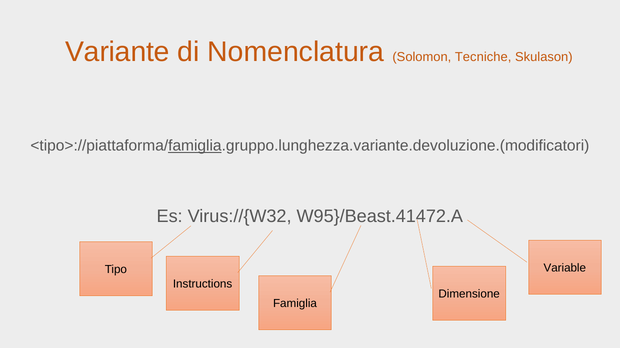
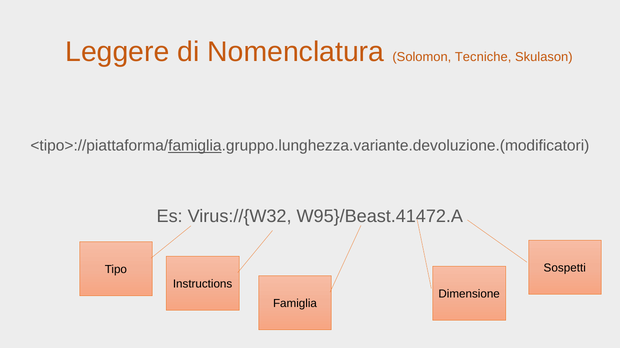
Variante: Variante -> Leggere
Variable: Variable -> Sospetti
